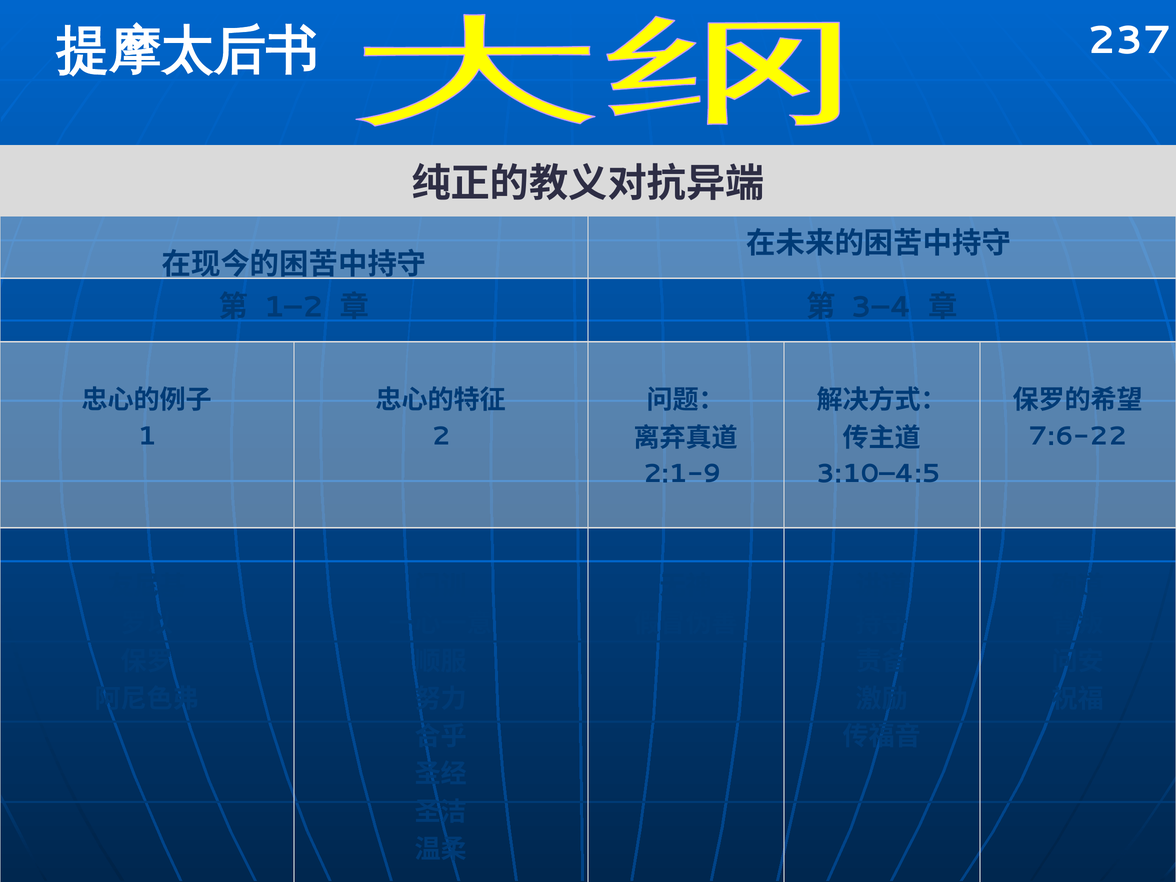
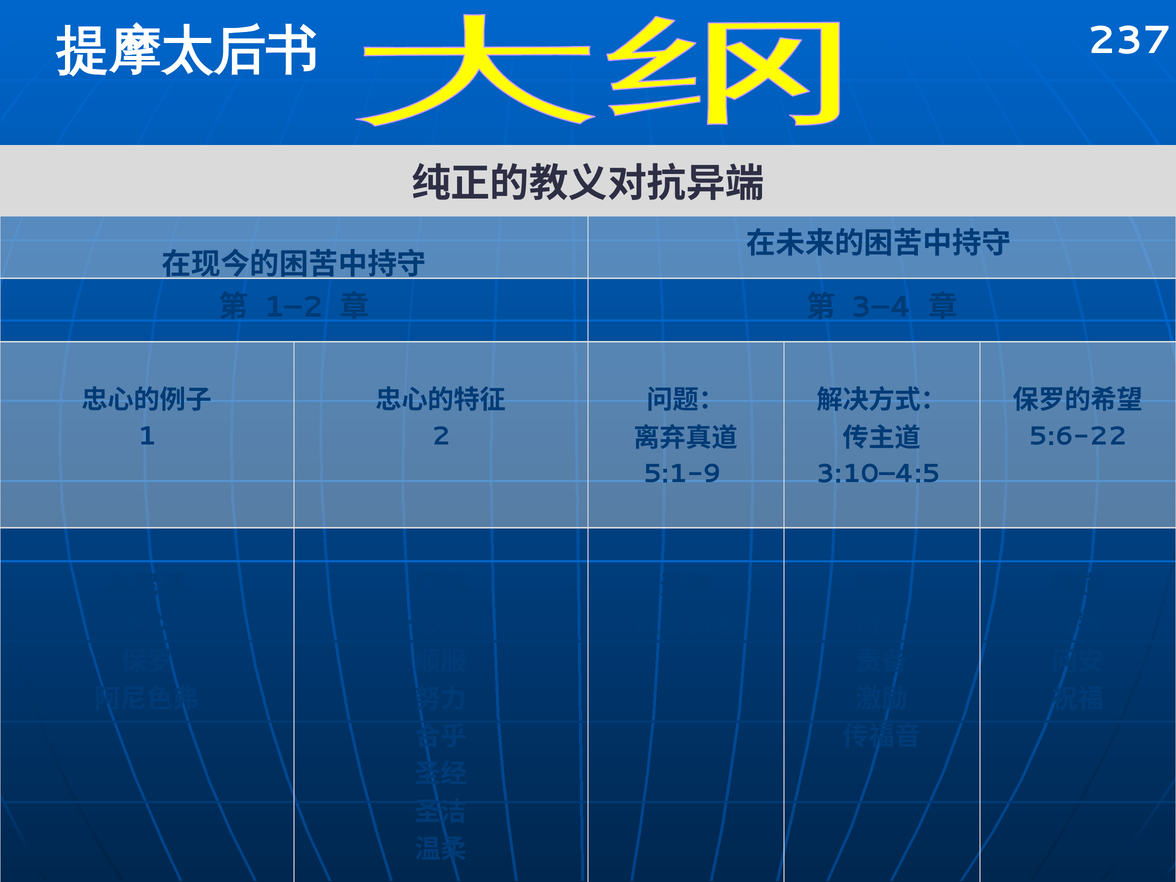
7:6-22: 7:6-22 -> 5:6-22
2:1-9: 2:1-9 -> 5:1-9
